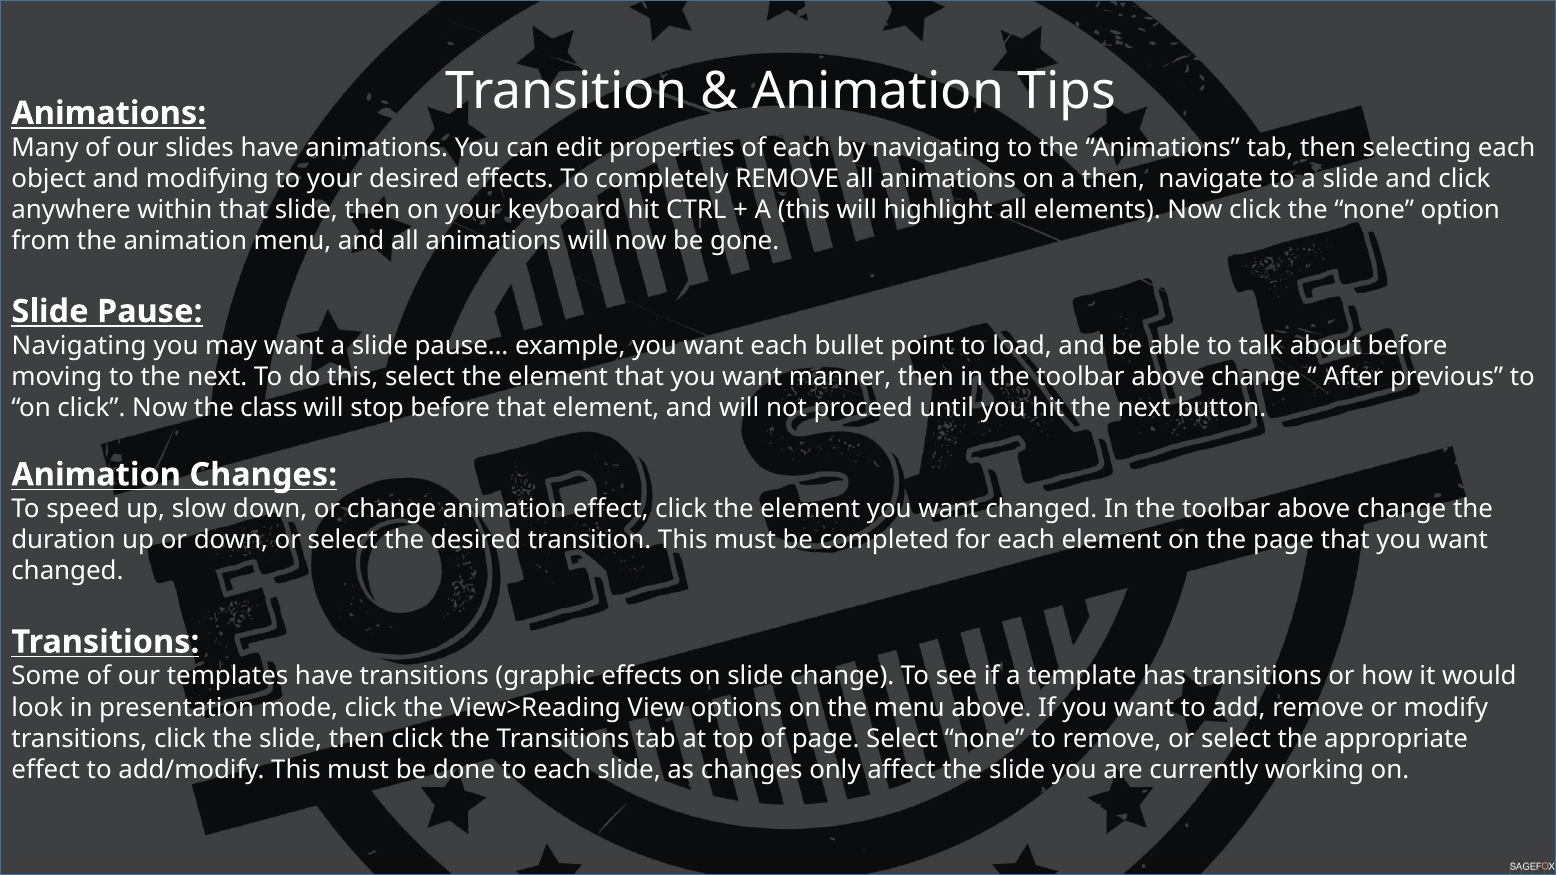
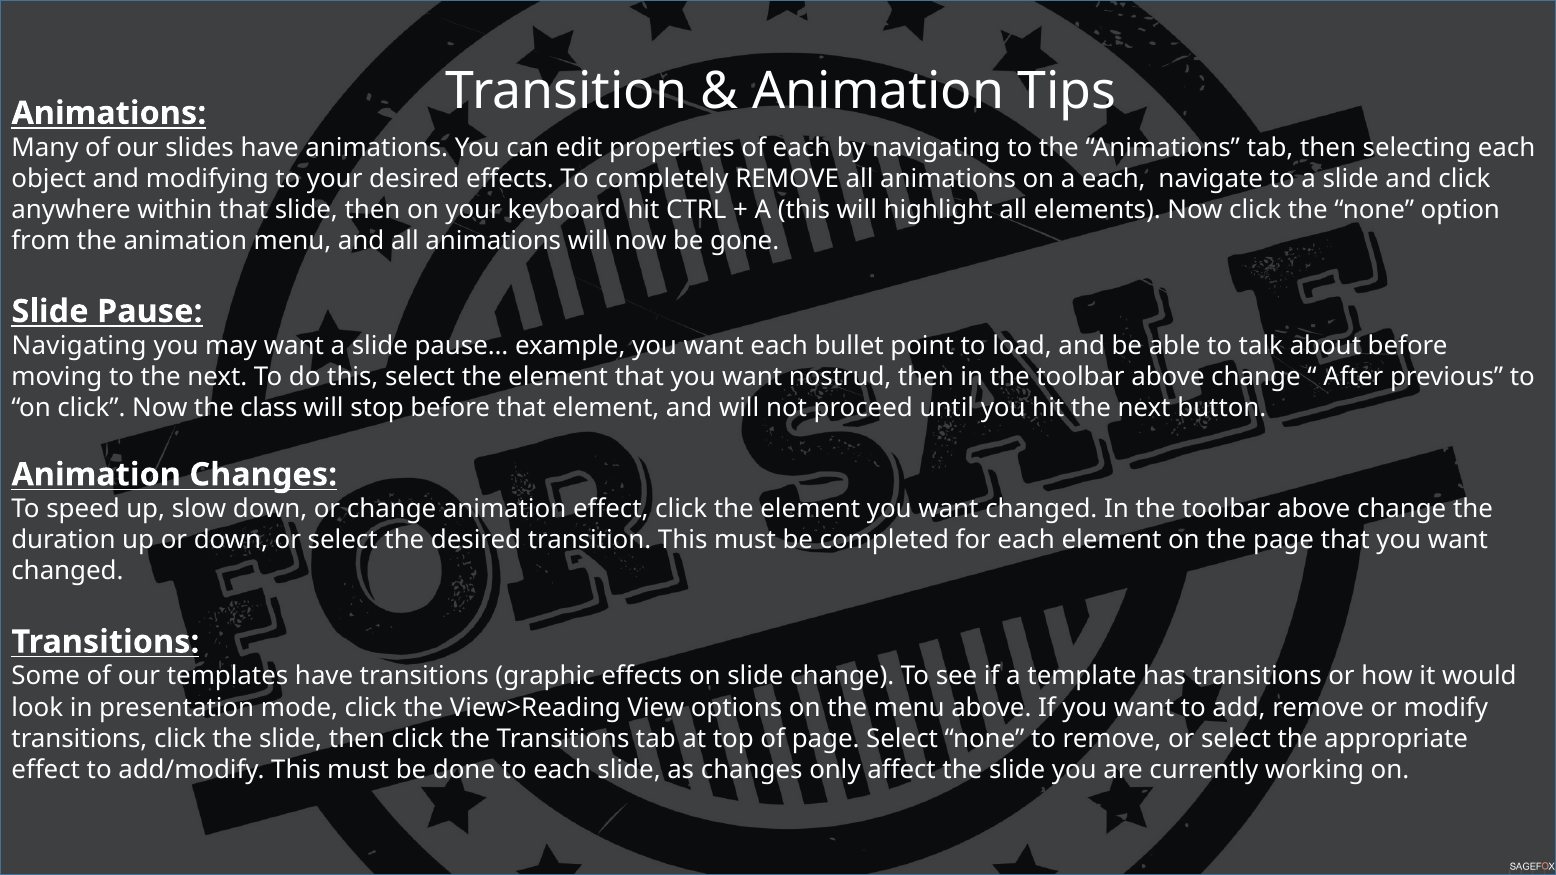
a then: then -> each
manner: manner -> nostrud
